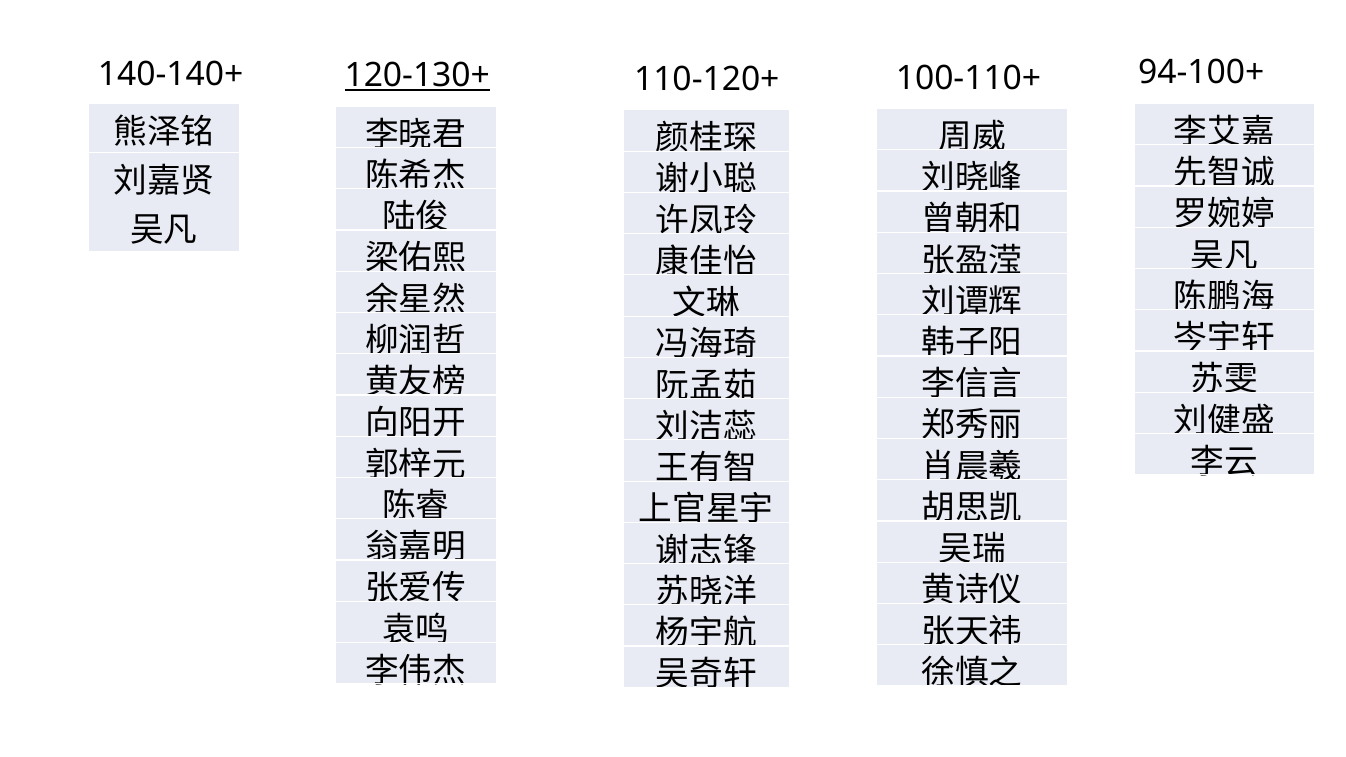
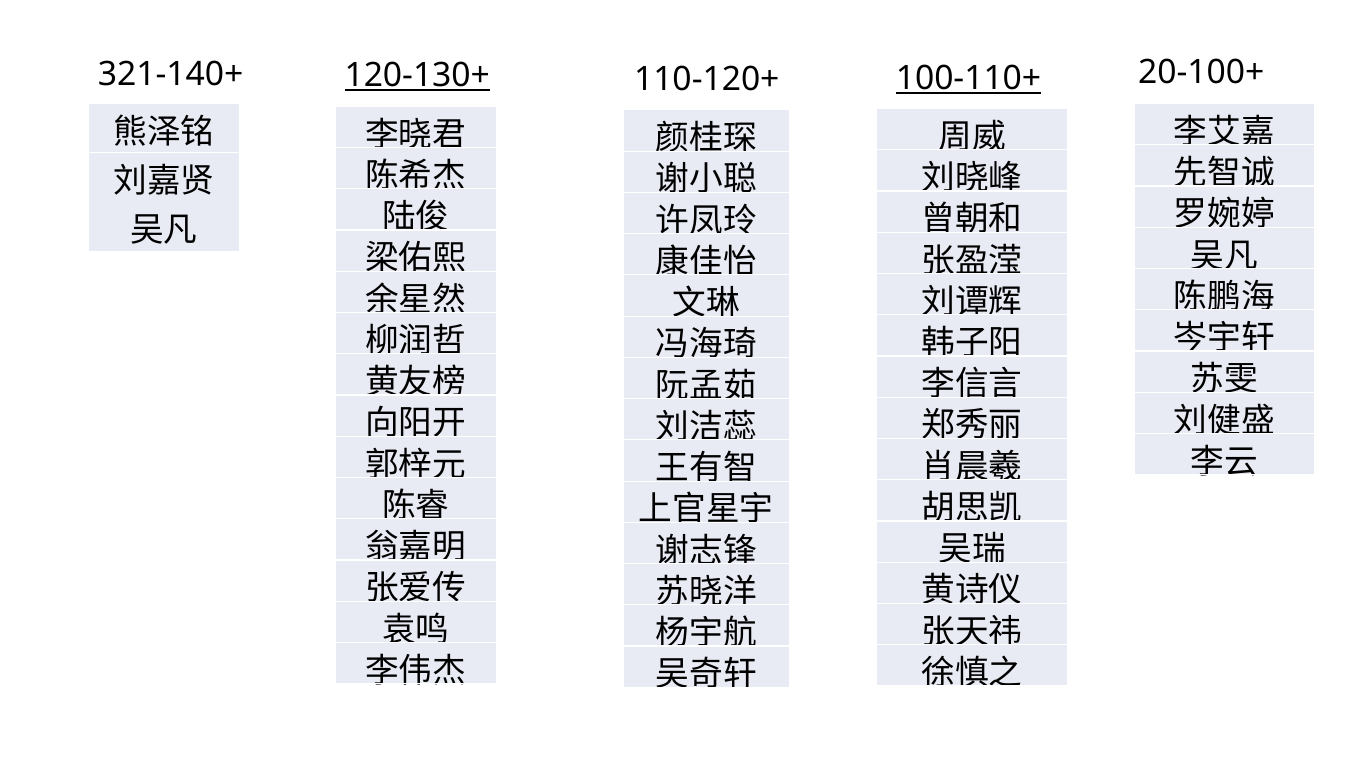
94-100+: 94-100+ -> 20-100+
140-140+: 140-140+ -> 321-140+
100-110+ underline: none -> present
